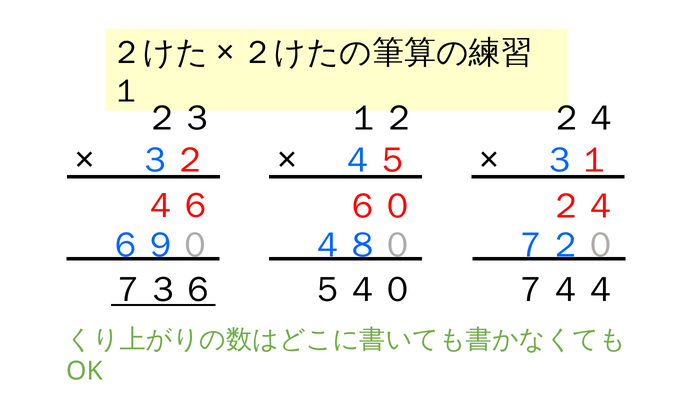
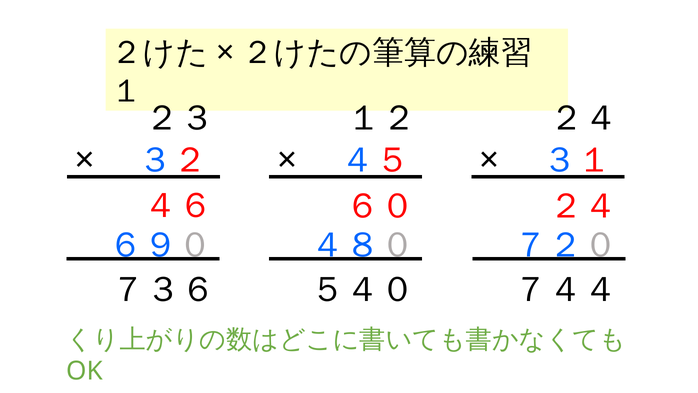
７３６ underline: present -> none
